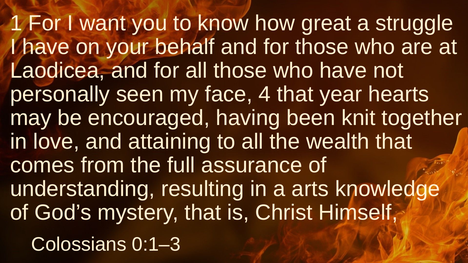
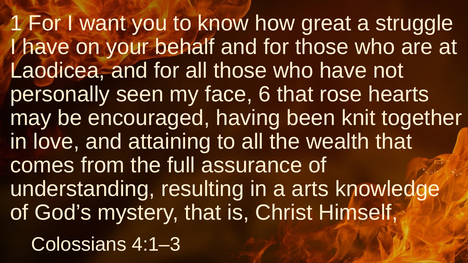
4: 4 -> 6
year: year -> rose
0:1–3: 0:1–3 -> 4:1–3
